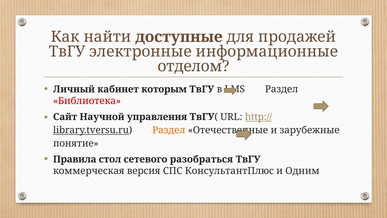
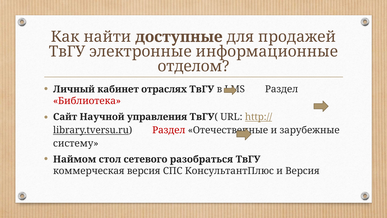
которым: которым -> отраслях
Раздел at (169, 130) colour: orange -> red
понятие: понятие -> систему
Правила: Правила -> Наймом
и Одним: Одним -> Версия
